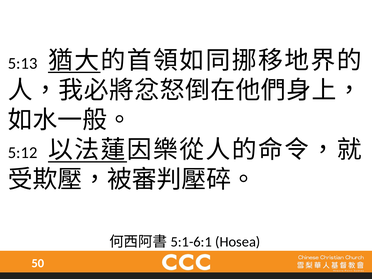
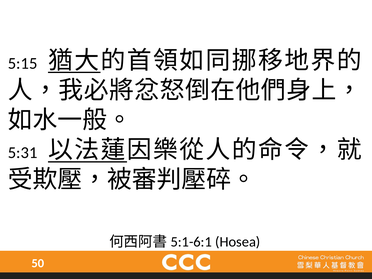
5:13: 5:13 -> 5:15
5:12: 5:12 -> 5:31
